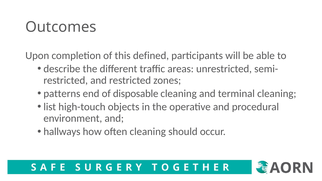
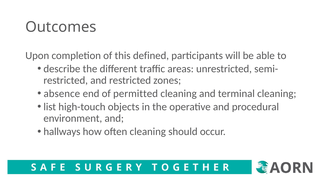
patterns: patterns -> absence
disposable: disposable -> permitted
